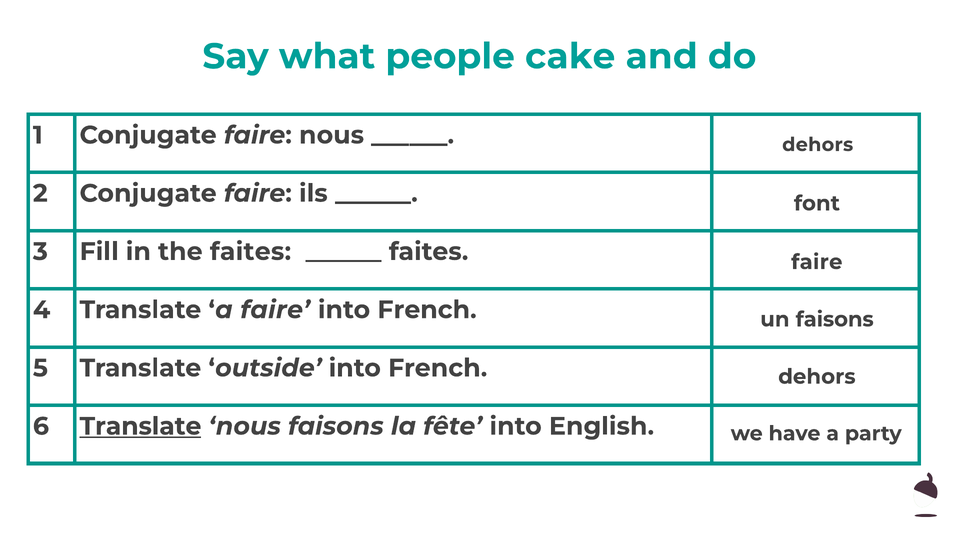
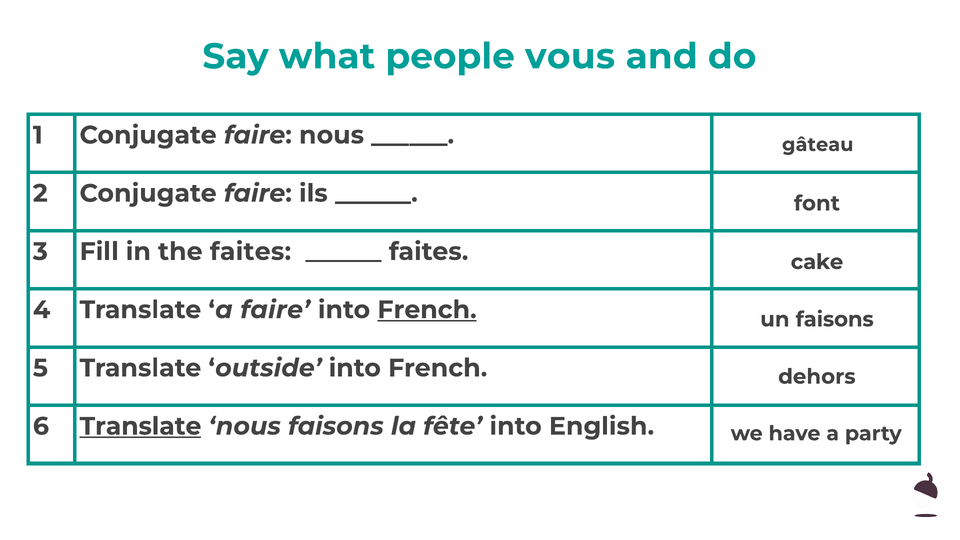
cake: cake -> vous
dehors at (818, 145): dehors -> gâteau
faire at (817, 262): faire -> cake
French at (427, 310) underline: none -> present
